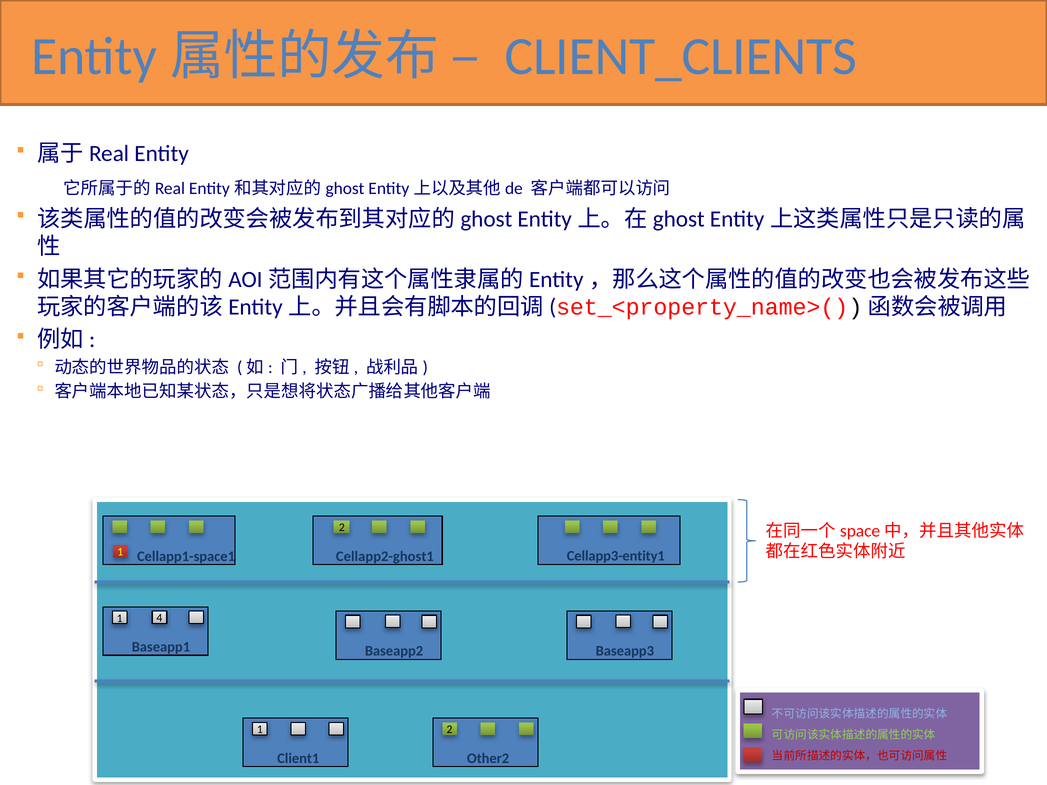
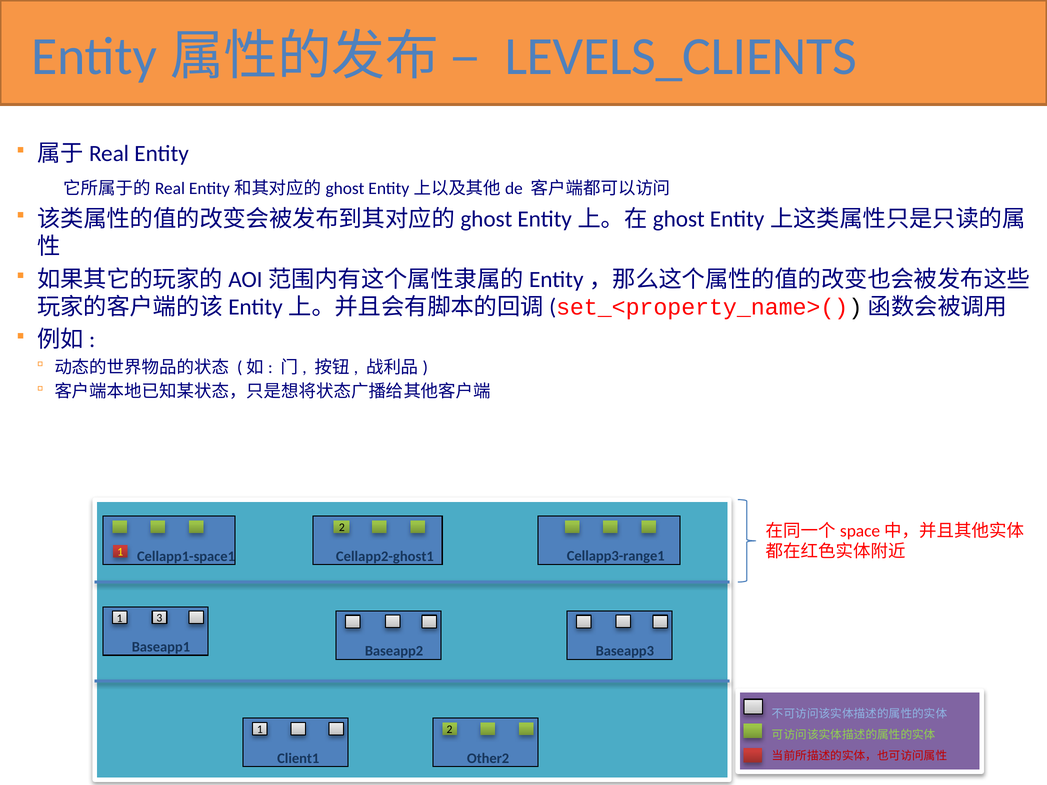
CLIENT_CLIENTS: CLIENT_CLIENTS -> LEVELS_CLIENTS
Cellapp3-entity1: Cellapp3-entity1 -> Cellapp3-range1
4: 4 -> 3
